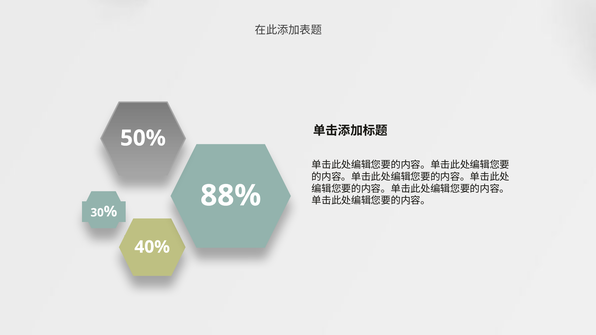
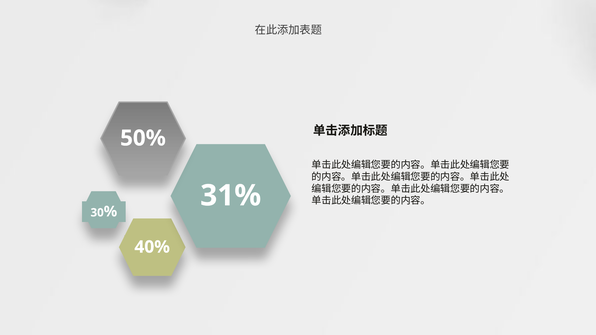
88%: 88% -> 31%
